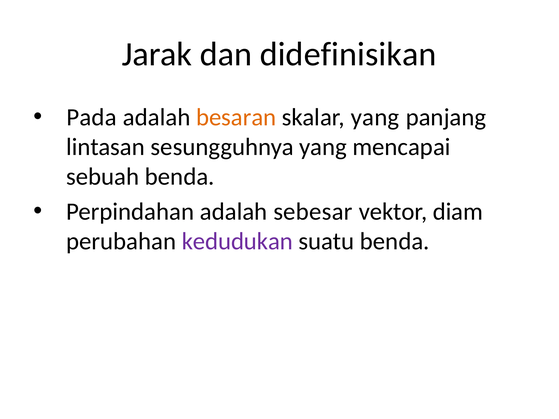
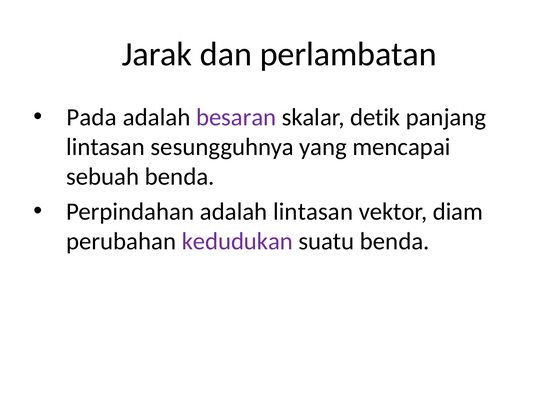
didefinisikan: didefinisikan -> perlambatan
besaran colour: orange -> purple
skalar yang: yang -> detik
adalah sebesar: sebesar -> lintasan
